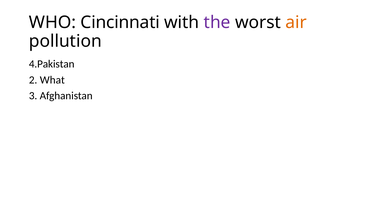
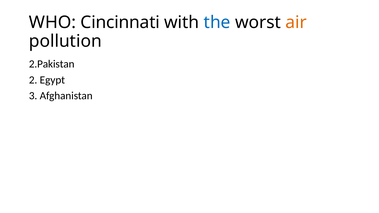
the colour: purple -> blue
4.Pakistan: 4.Pakistan -> 2.Pakistan
What: What -> Egypt
